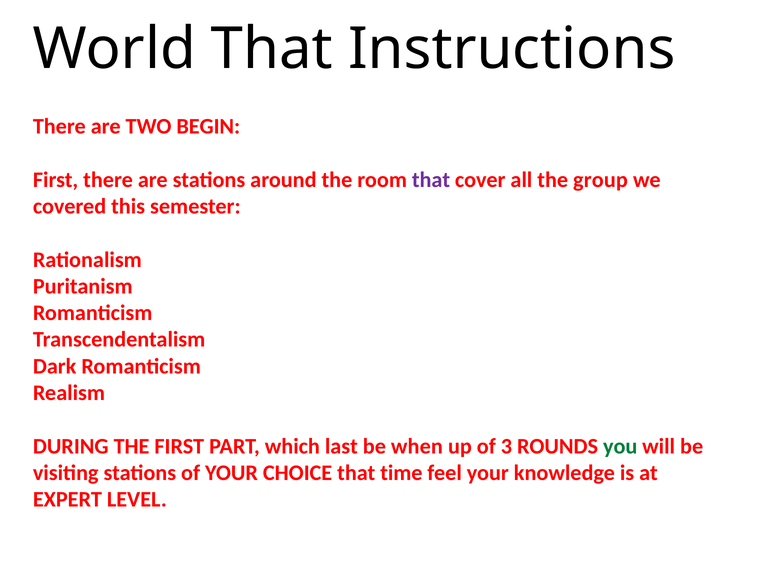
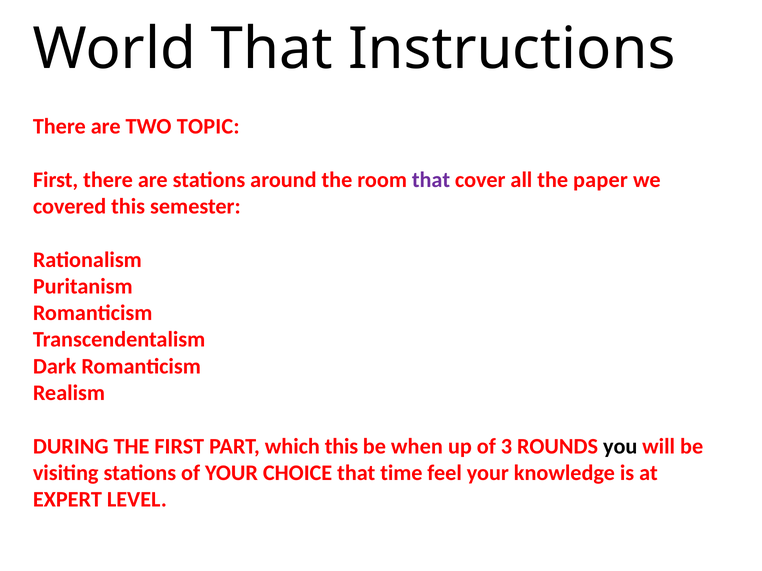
BEGIN: BEGIN -> TOPIC
group: group -> paper
which last: last -> this
you colour: green -> black
